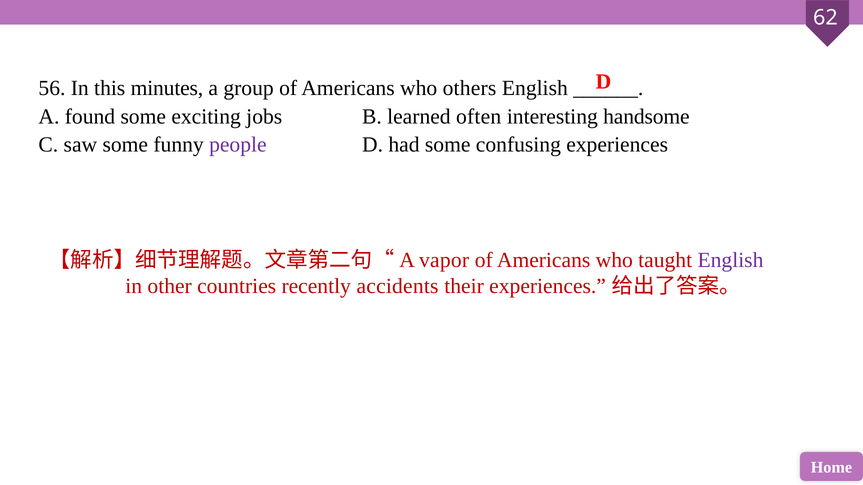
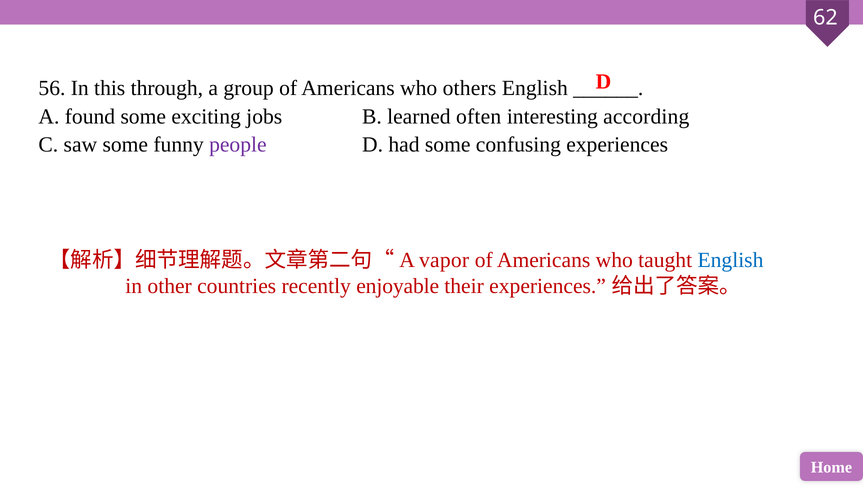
minutes: minutes -> through
handsome: handsome -> according
English at (730, 260) colour: purple -> blue
accidents: accidents -> enjoyable
